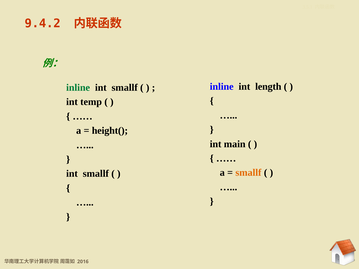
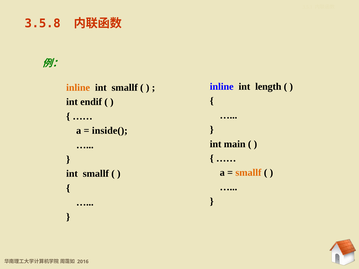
9.4.2: 9.4.2 -> 3.5.8
inline at (78, 88) colour: green -> orange
temp: temp -> endif
height(: height( -> inside(
